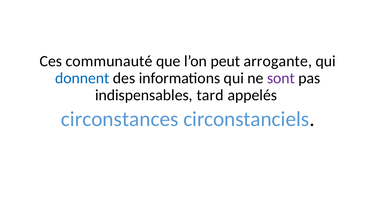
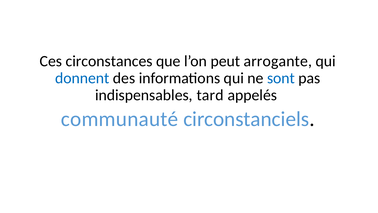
communauté: communauté -> circonstances
sont colour: purple -> blue
circonstances: circonstances -> communauté
